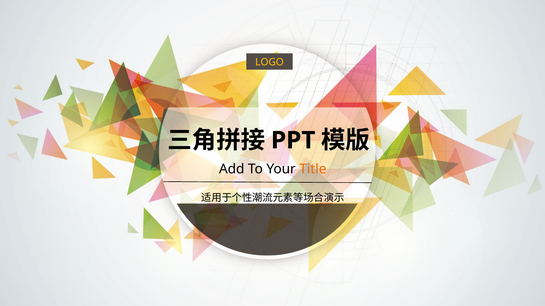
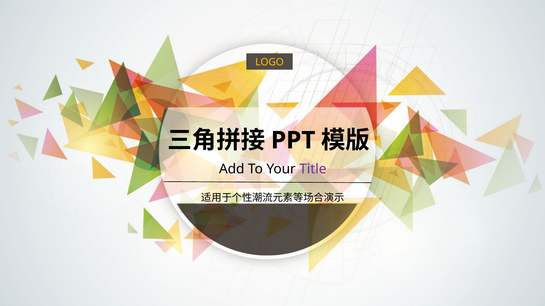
Title colour: orange -> purple
